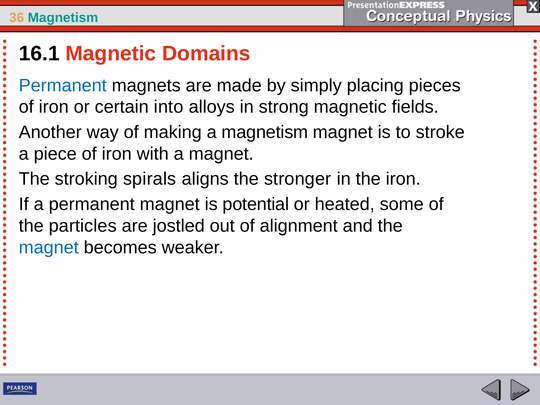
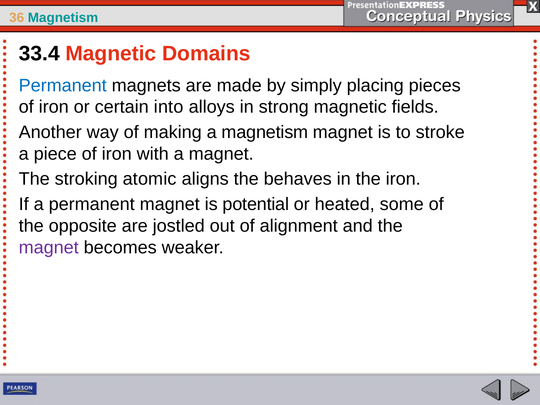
16.1: 16.1 -> 33.4
spirals: spirals -> atomic
stronger: stronger -> behaves
particles: particles -> opposite
magnet at (49, 247) colour: blue -> purple
